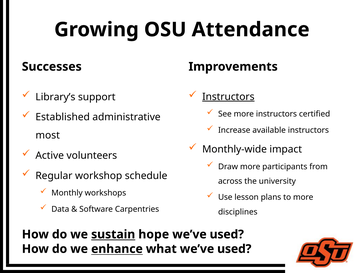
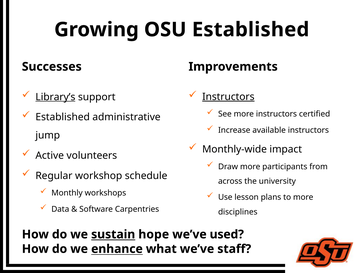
OSU Attendance: Attendance -> Established
Library’s underline: none -> present
most: most -> jump
what we’ve used: used -> staff
